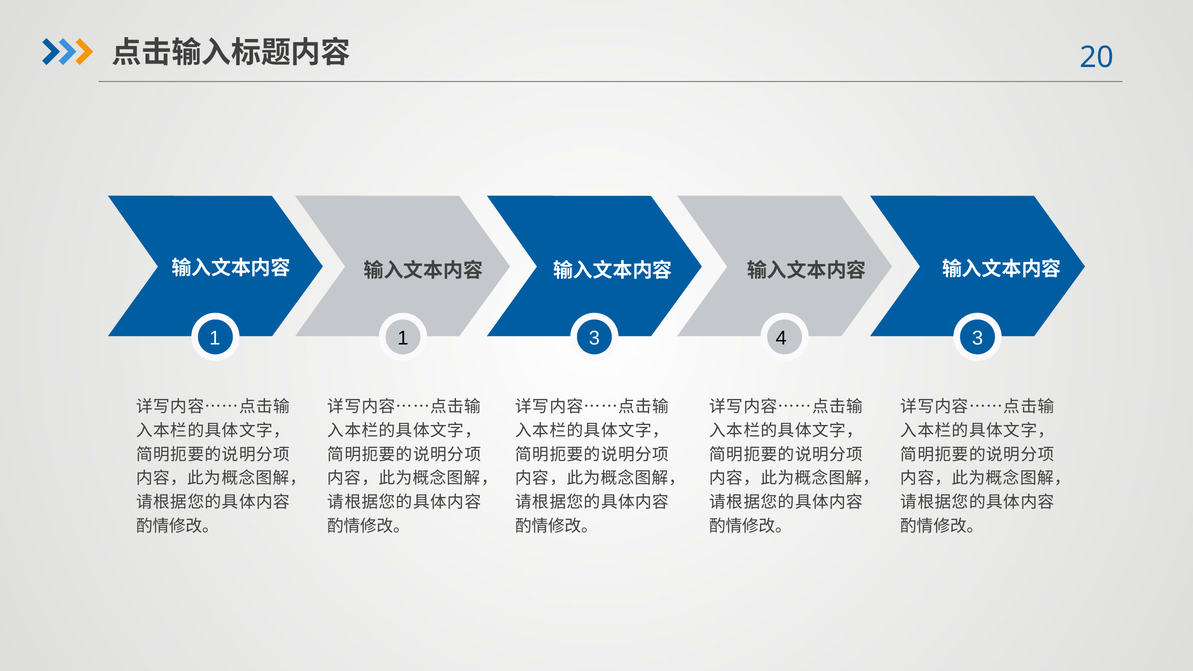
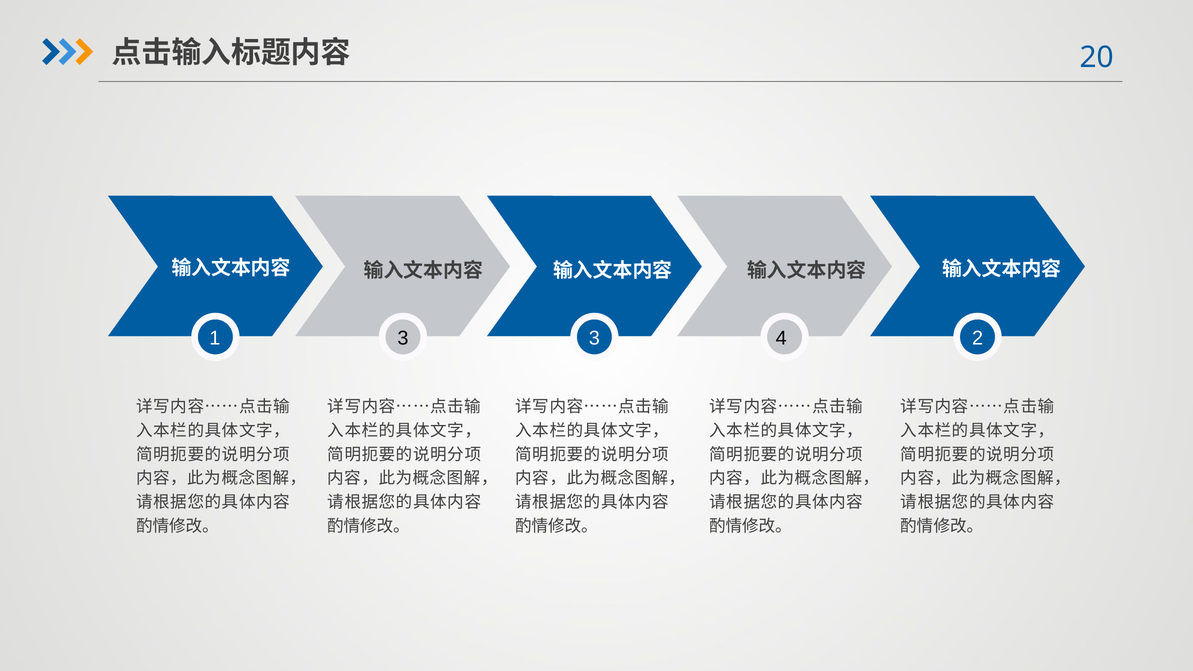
1 1: 1 -> 3
4 3: 3 -> 2
